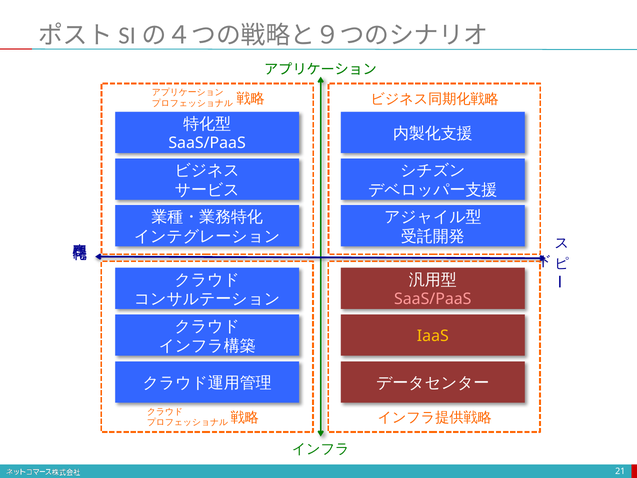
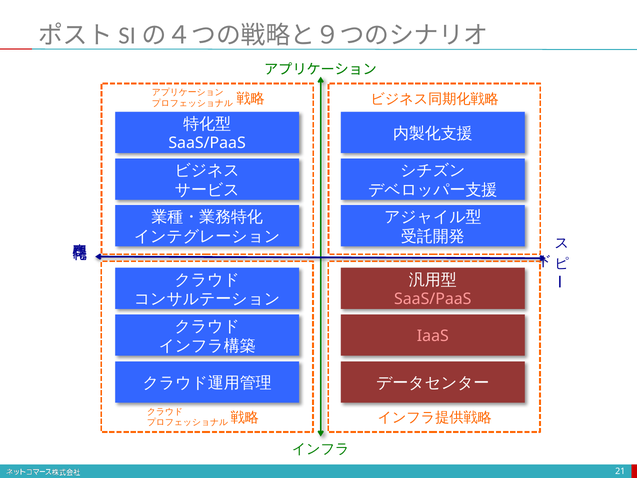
IaaS colour: yellow -> pink
